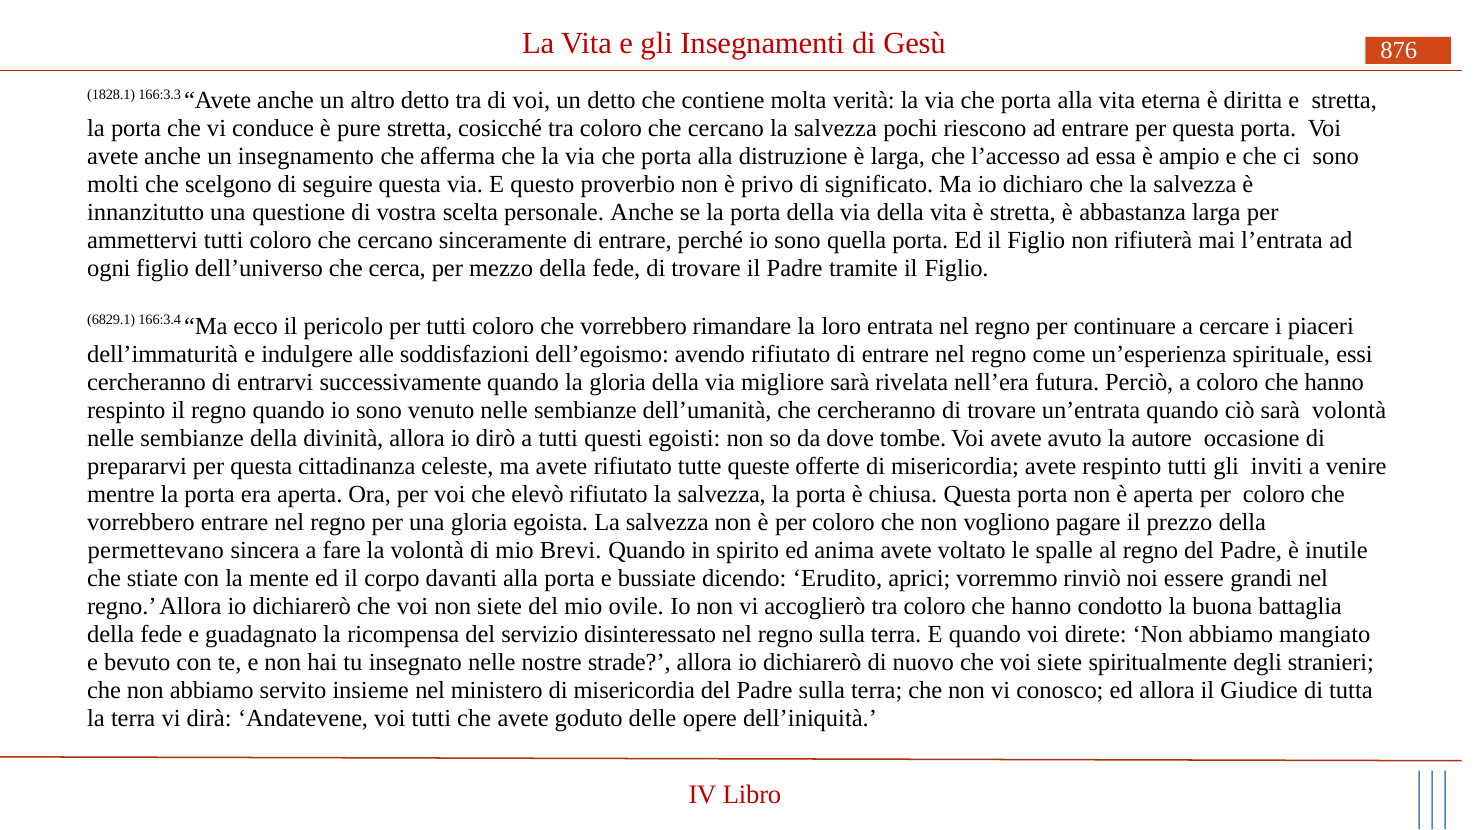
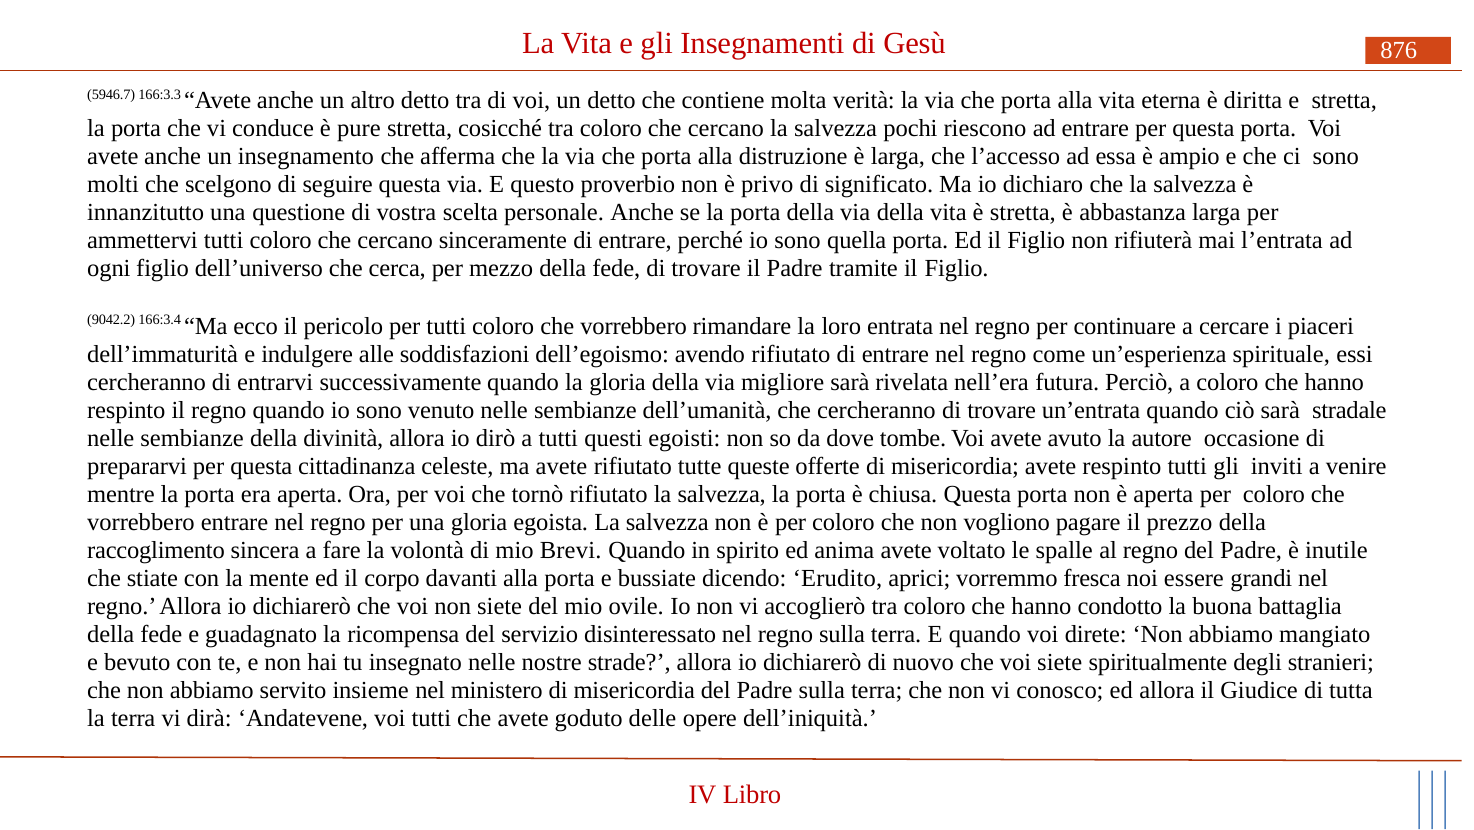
1828.1: 1828.1 -> 5946.7
6829.1: 6829.1 -> 9042.2
sarà volontà: volontà -> stradale
elevò: elevò -> tornò
permettevano: permettevano -> raccoglimento
rinviò: rinviò -> fresca
